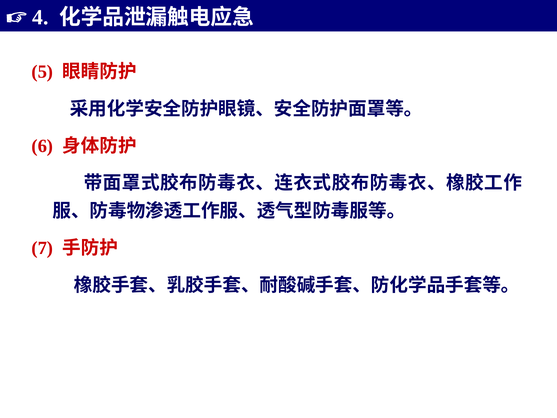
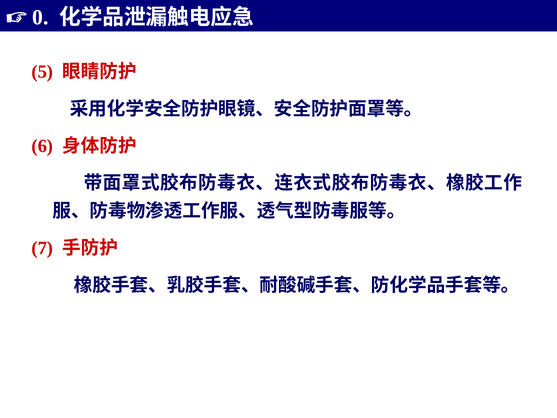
4: 4 -> 0
